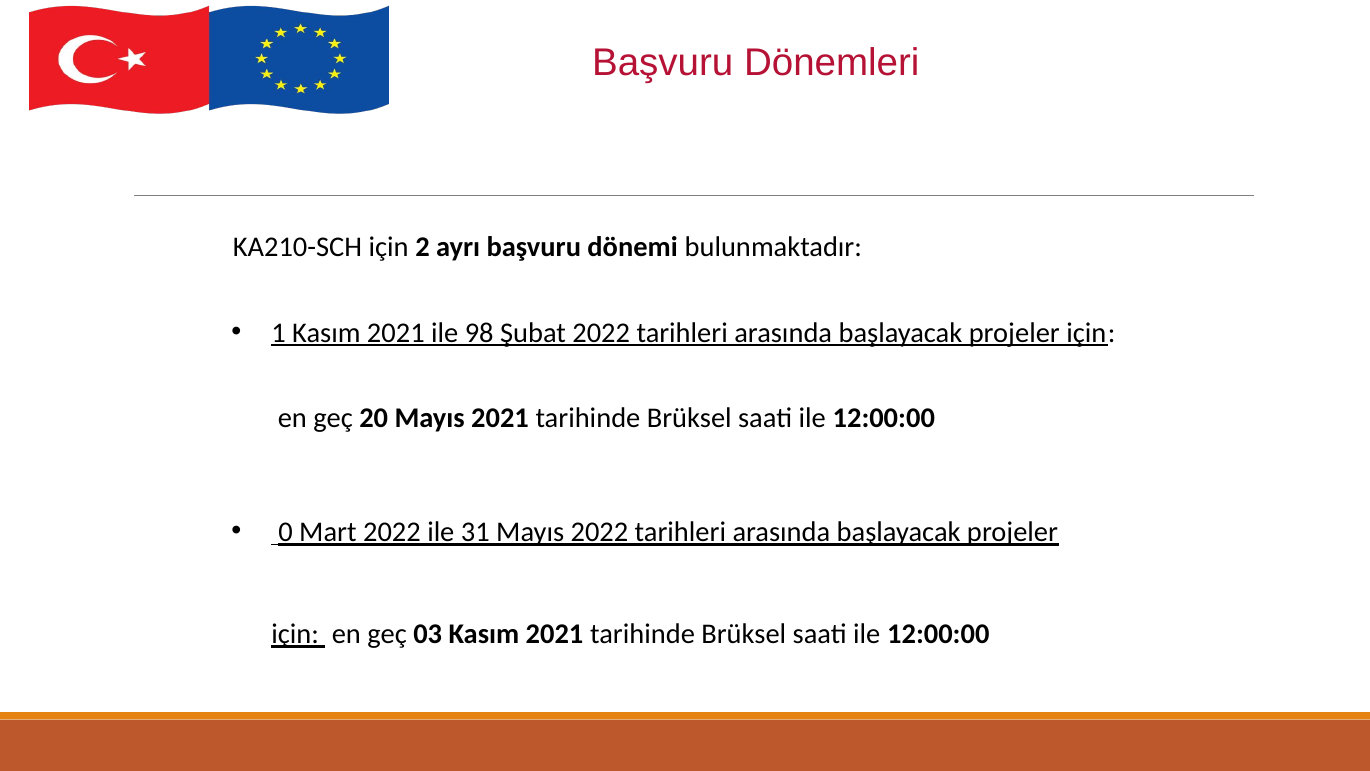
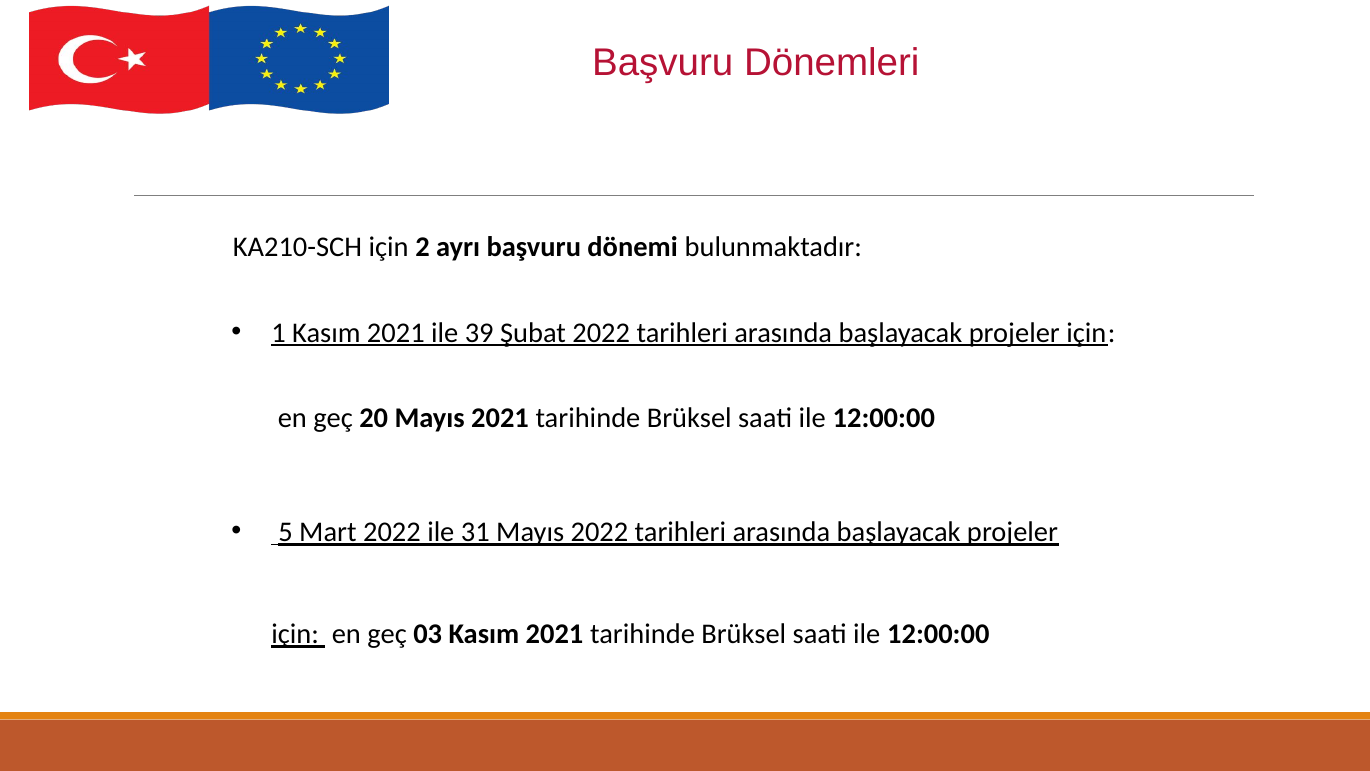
98: 98 -> 39
0: 0 -> 5
